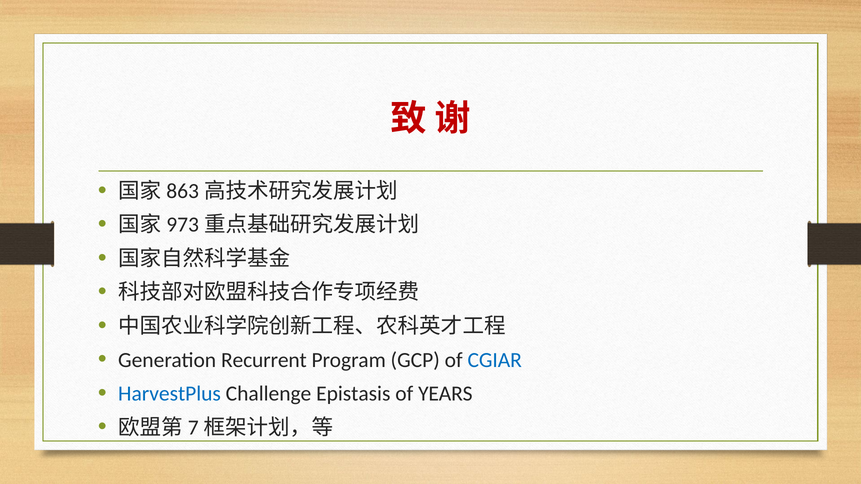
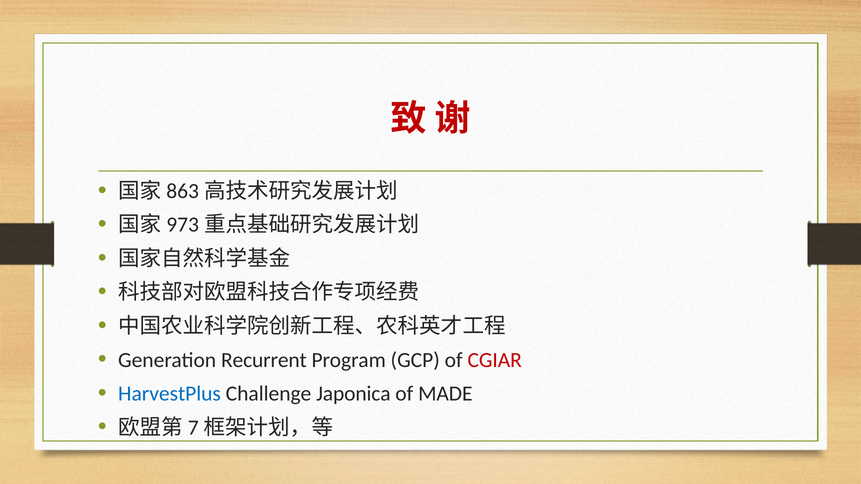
CGIAR colour: blue -> red
Epistasis: Epistasis -> Japonica
YEARS: YEARS -> MADE
